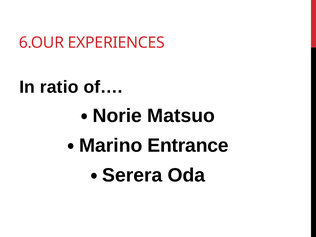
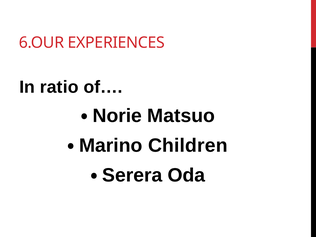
Entrance: Entrance -> Children
